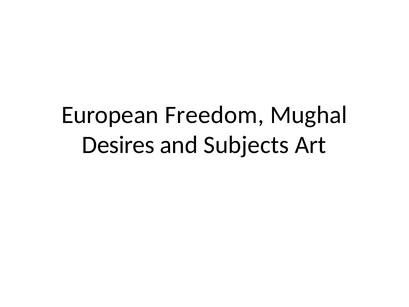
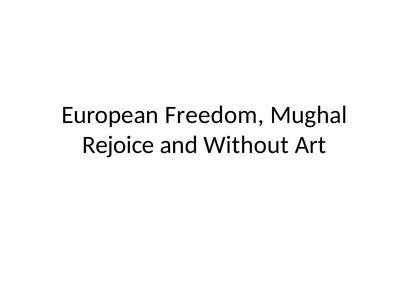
Desires: Desires -> Rejoice
Subjects: Subjects -> Without
